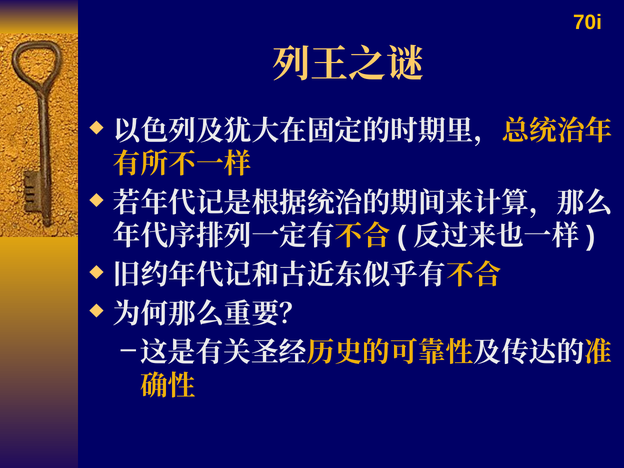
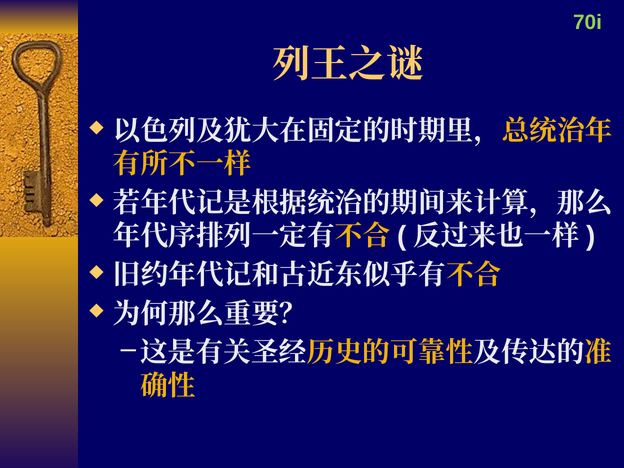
70i colour: yellow -> light green
